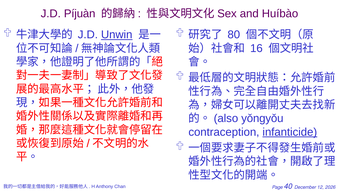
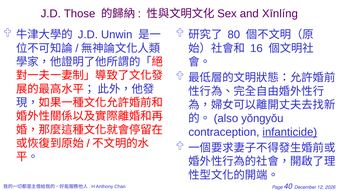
Píjuàn: Píjuàn -> Those
Huíbào: Huíbào -> Xīnlíng
Unwin underline: present -> none
